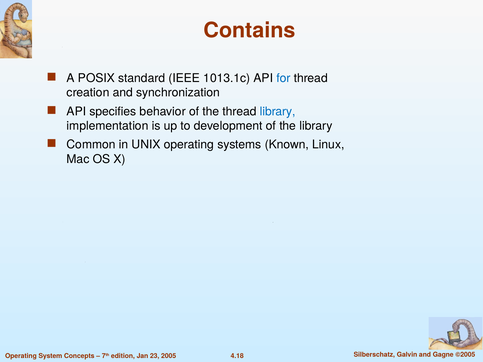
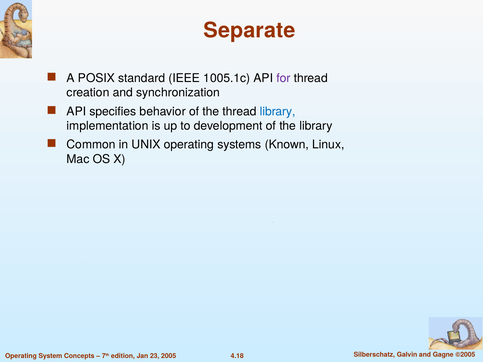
Contains: Contains -> Separate
1013.1c: 1013.1c -> 1005.1c
for colour: blue -> purple
